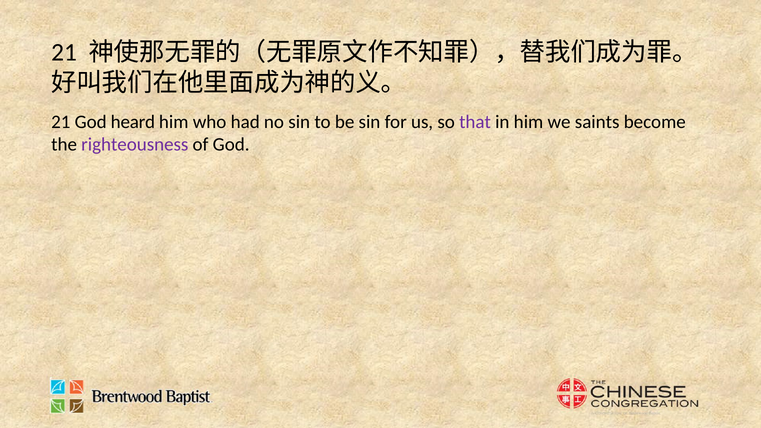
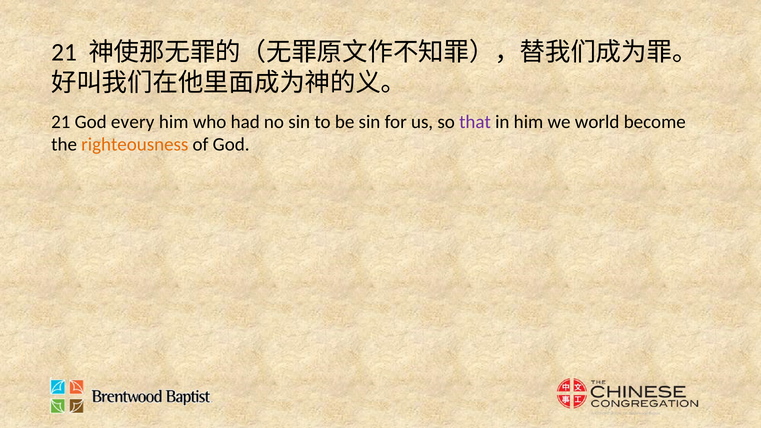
heard: heard -> every
saints: saints -> world
righteousness colour: purple -> orange
